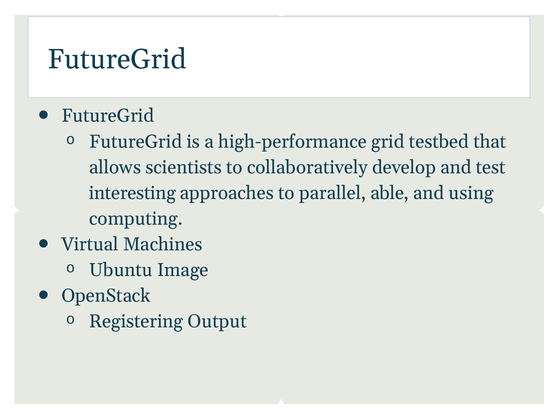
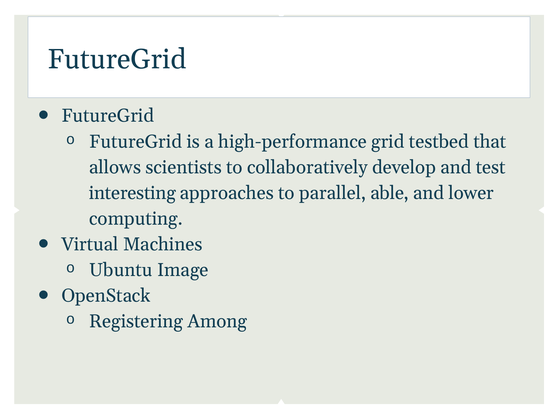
using: using -> lower
Output: Output -> Among
